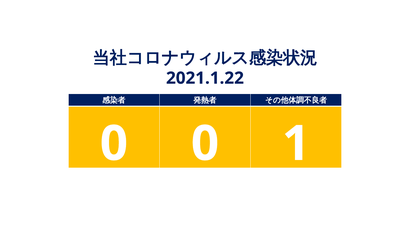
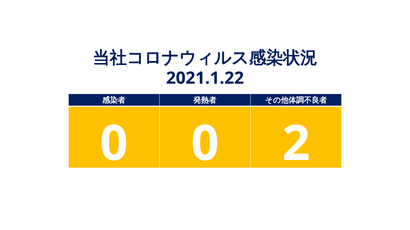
1: 1 -> 2
